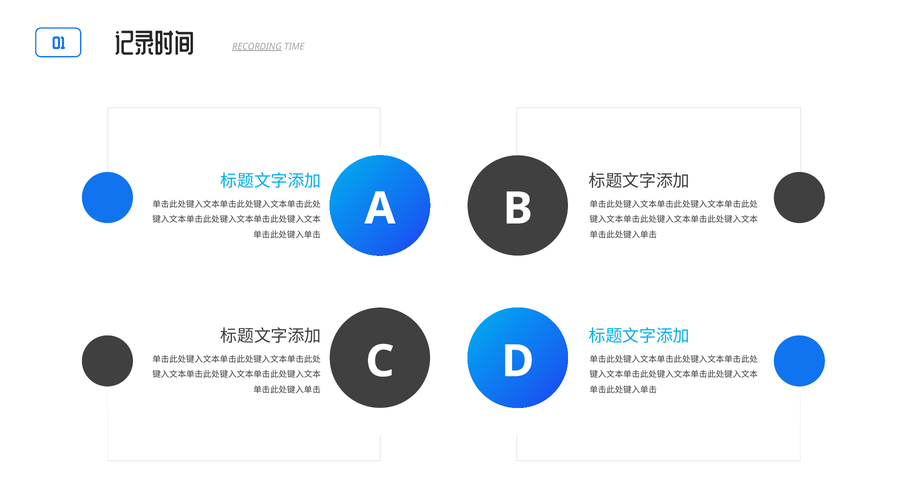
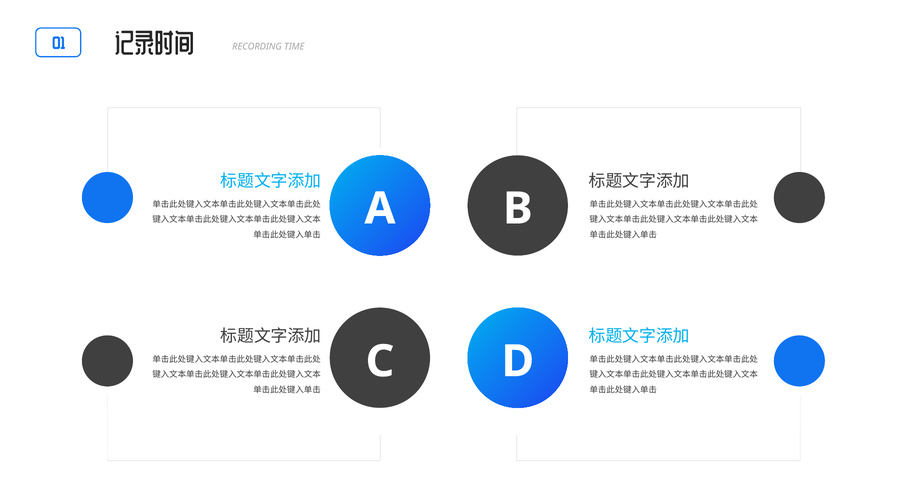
RECORDING underline: present -> none
